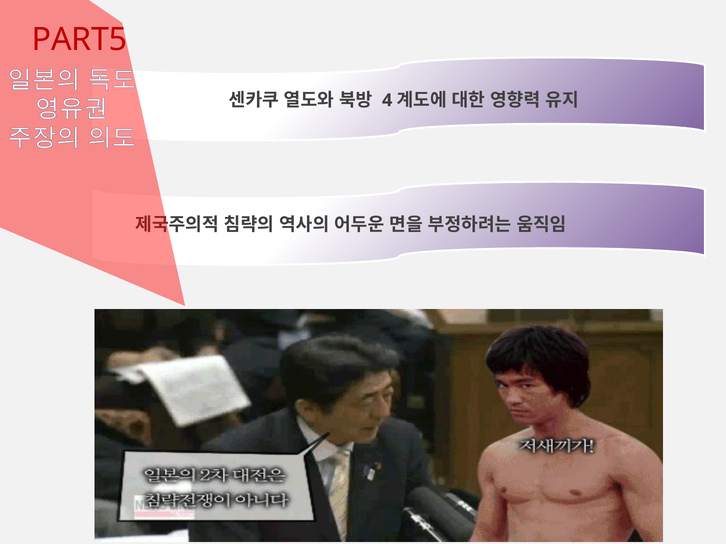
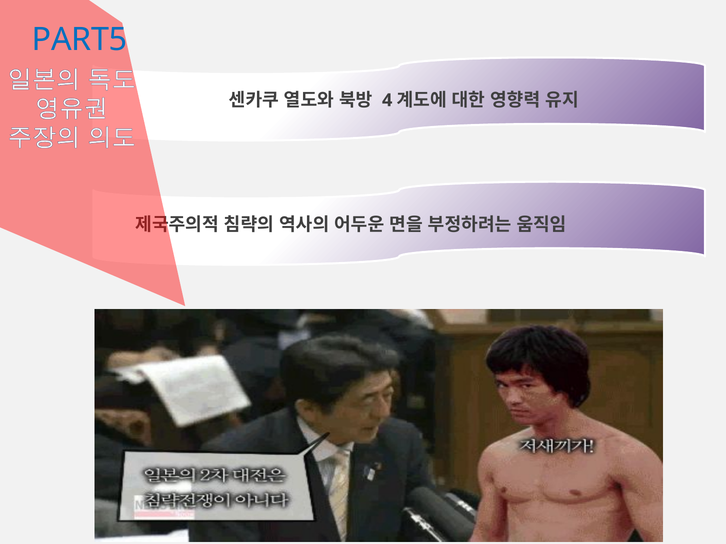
PART5 colour: red -> blue
